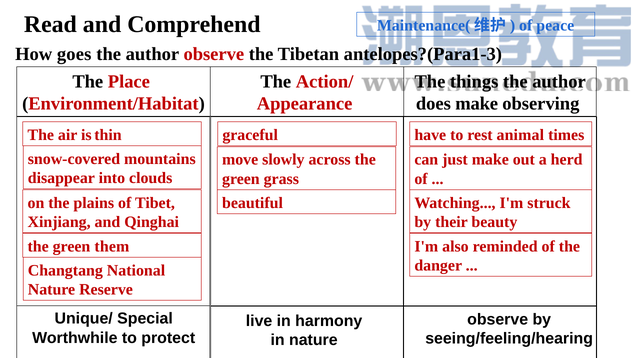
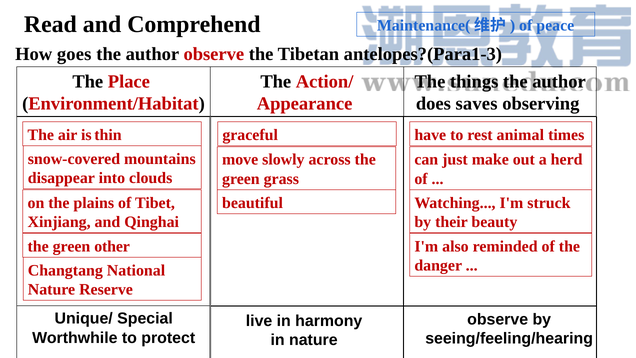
does make: make -> saves
them: them -> other
